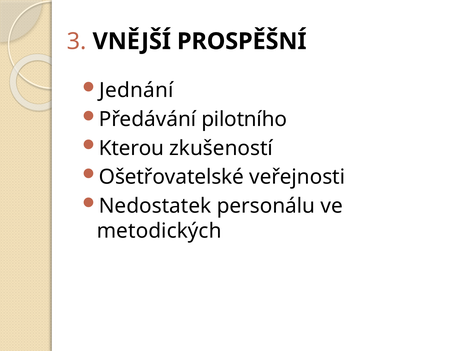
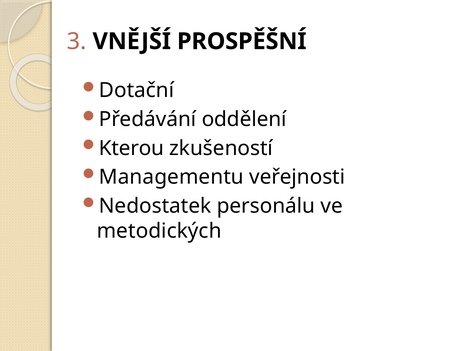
Jednání: Jednání -> Dotační
pilotního: pilotního -> oddělení
Ošetřovatelské: Ošetřovatelské -> Managementu
